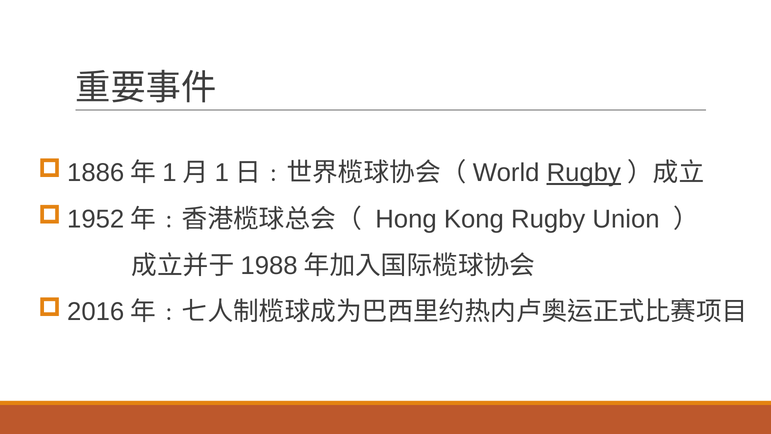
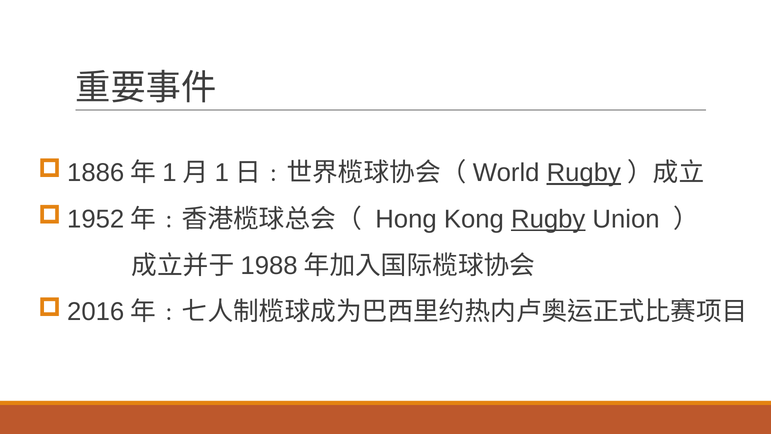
Rugby at (548, 219) underline: none -> present
